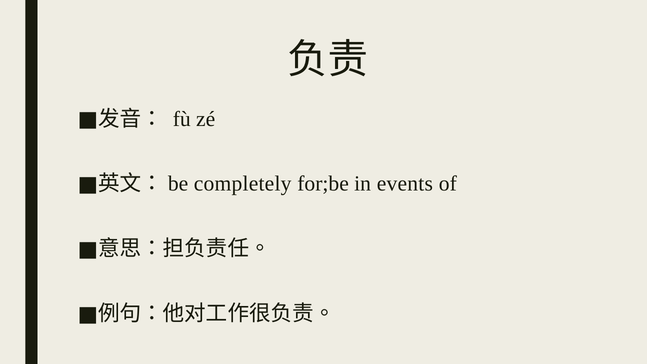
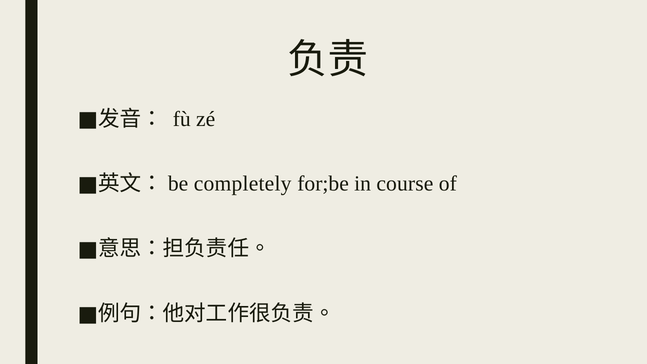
events: events -> course
